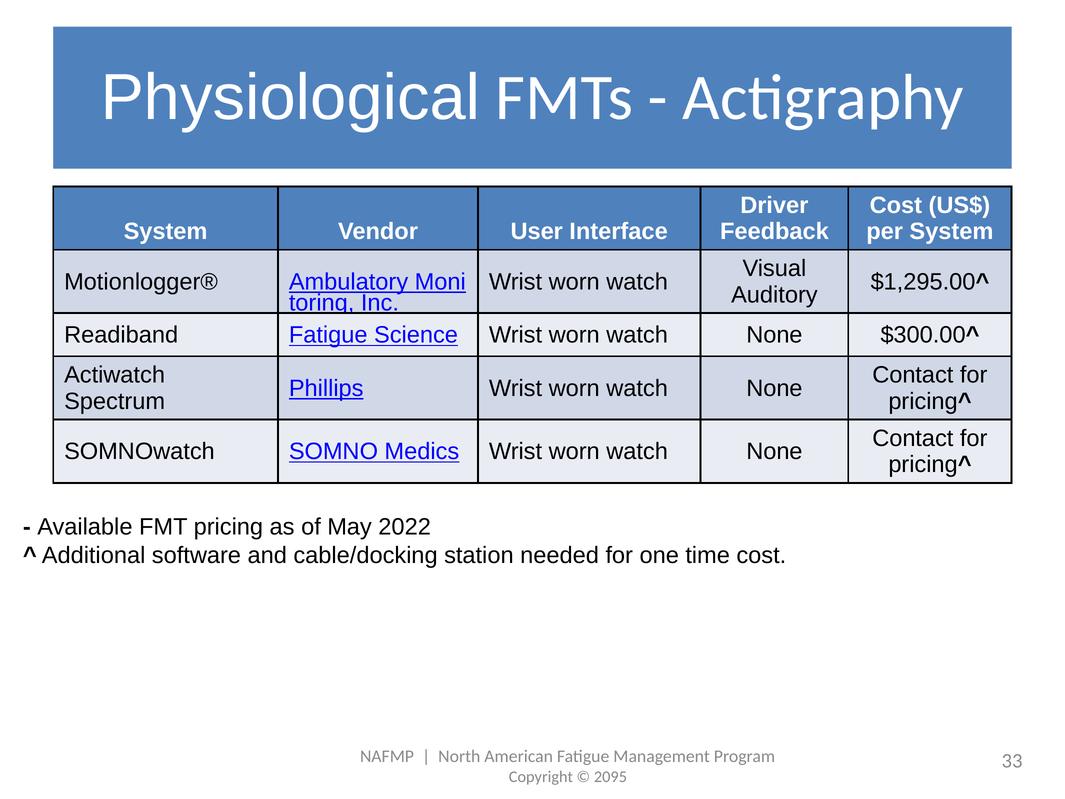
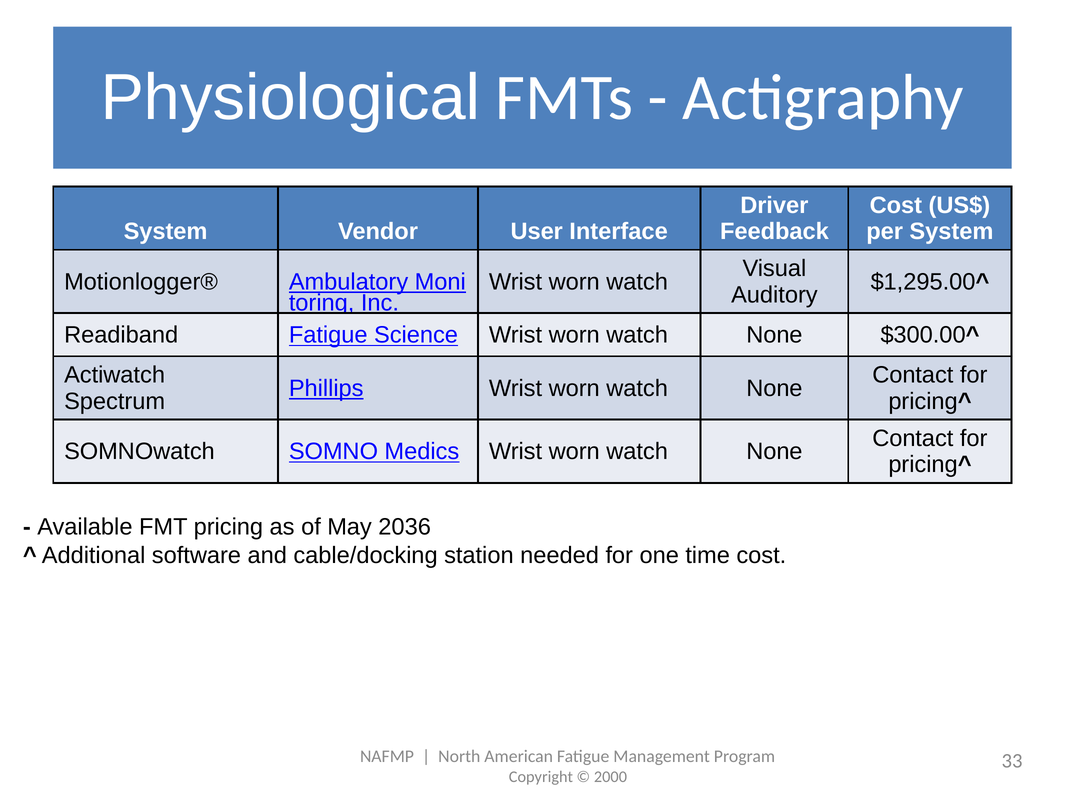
2022: 2022 -> 2036
2095: 2095 -> 2000
